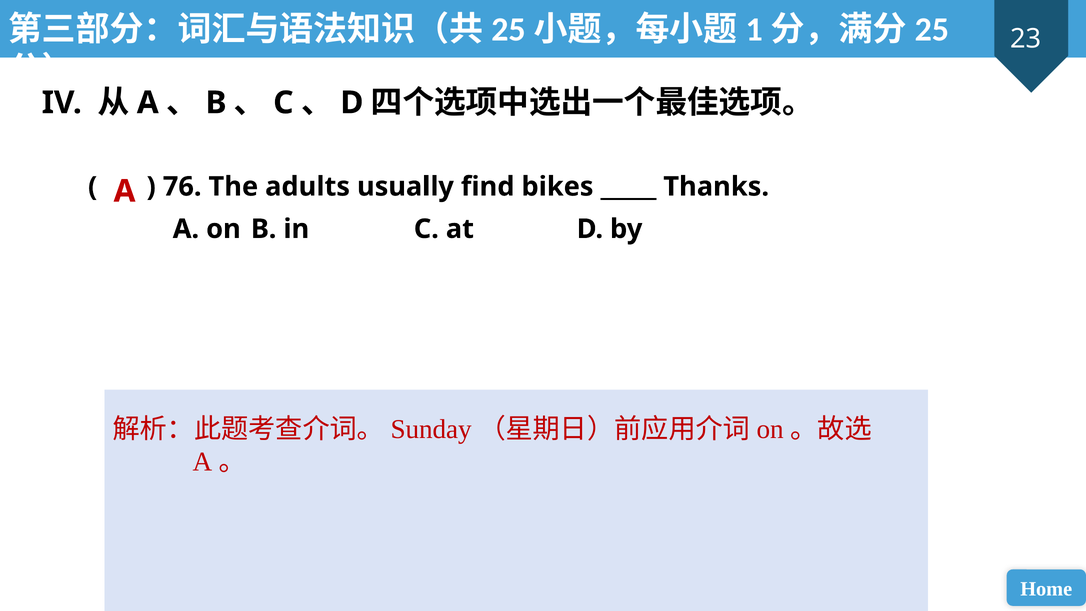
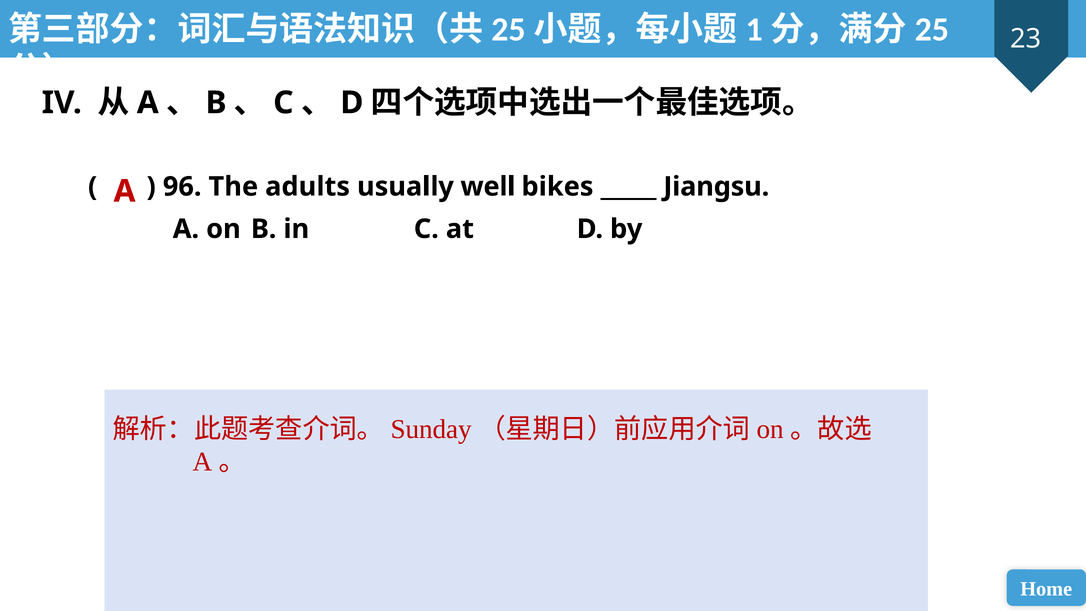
76: 76 -> 96
find: find -> well
Thanks: Thanks -> Jiangsu
